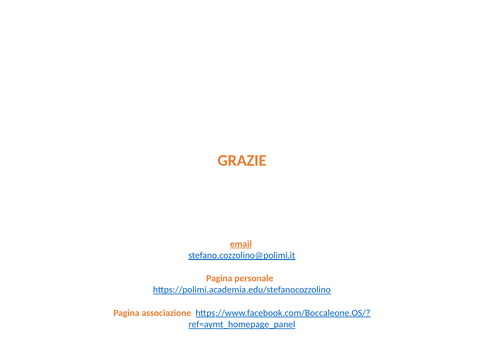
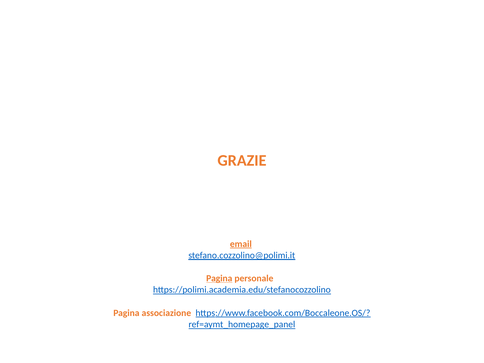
Pagina at (219, 278) underline: none -> present
